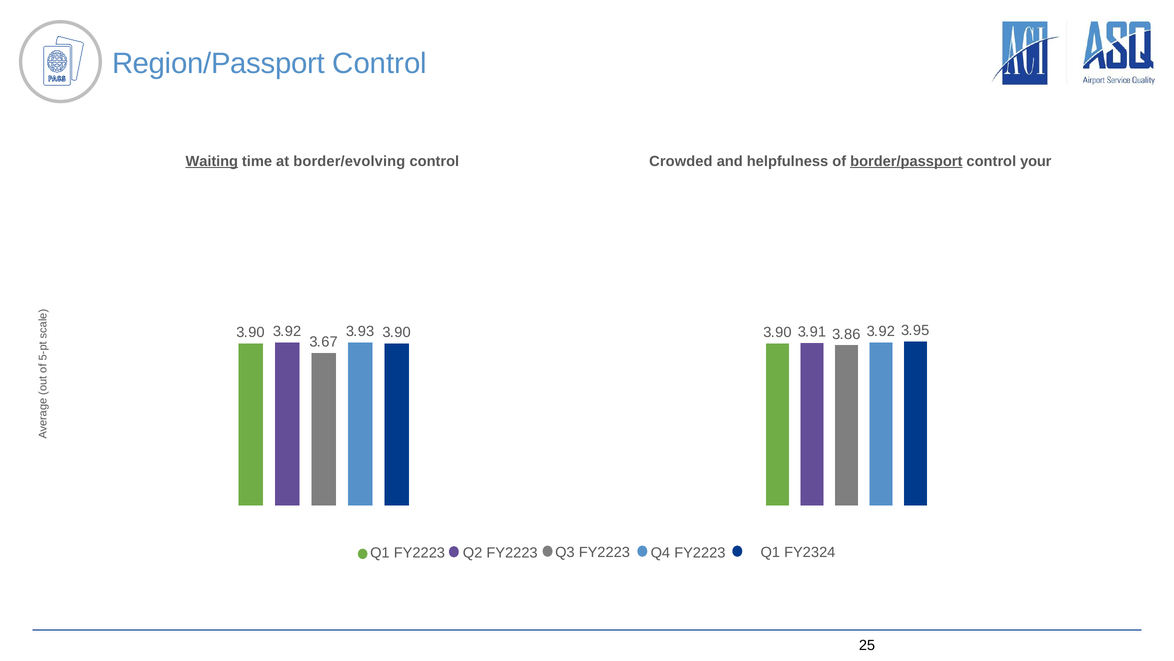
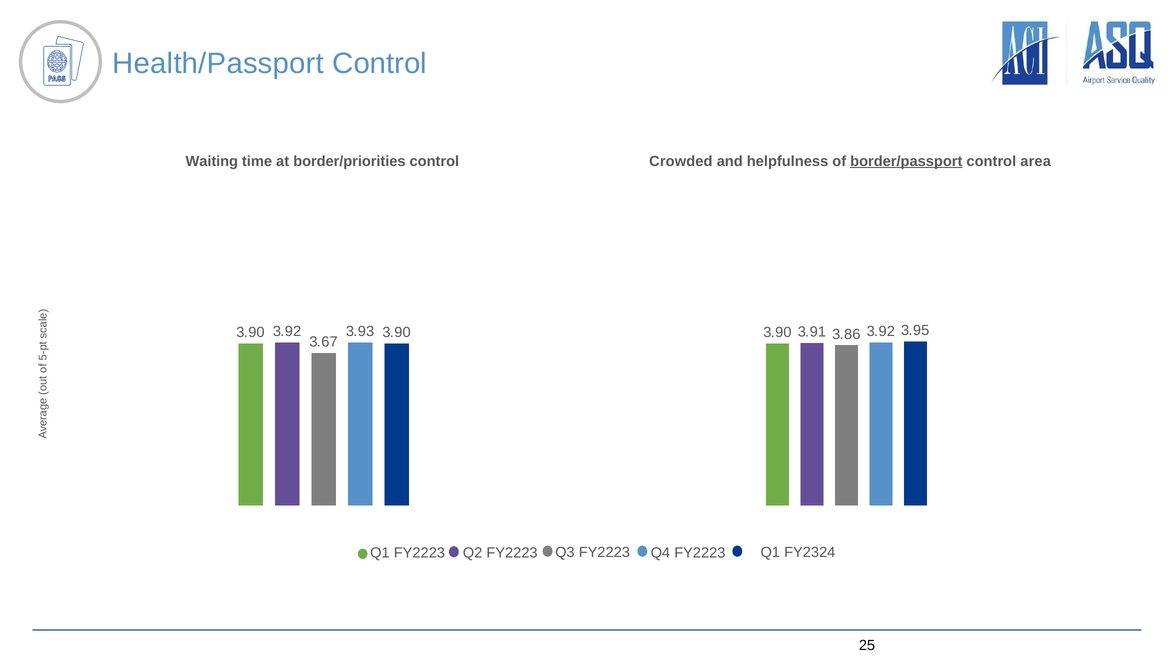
Region/Passport: Region/Passport -> Health/Passport
Waiting underline: present -> none
border/evolving: border/evolving -> border/priorities
your: your -> area
